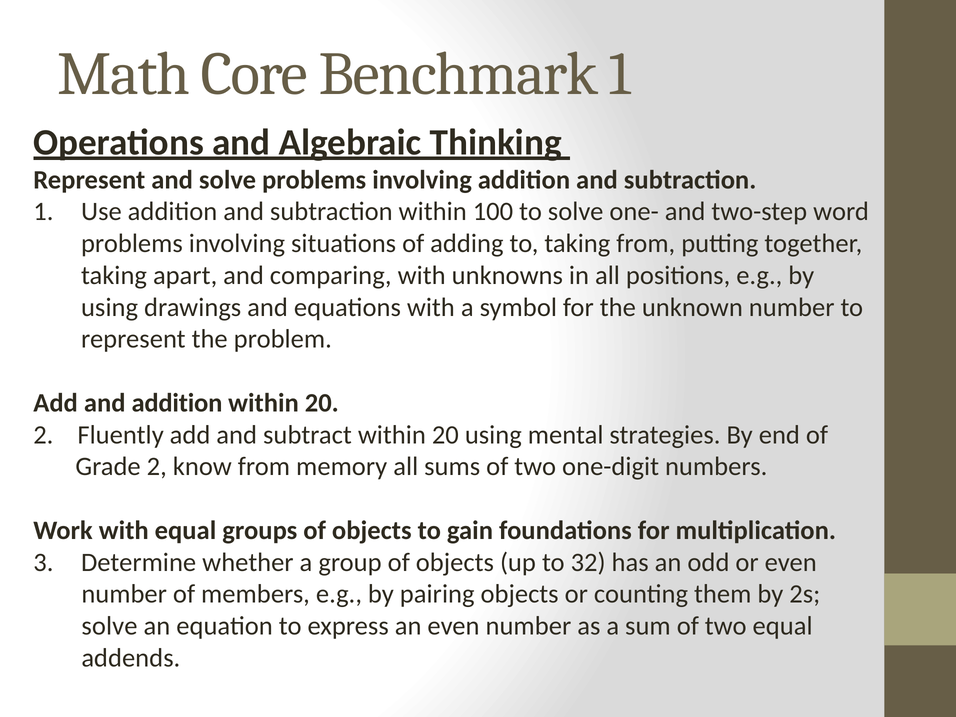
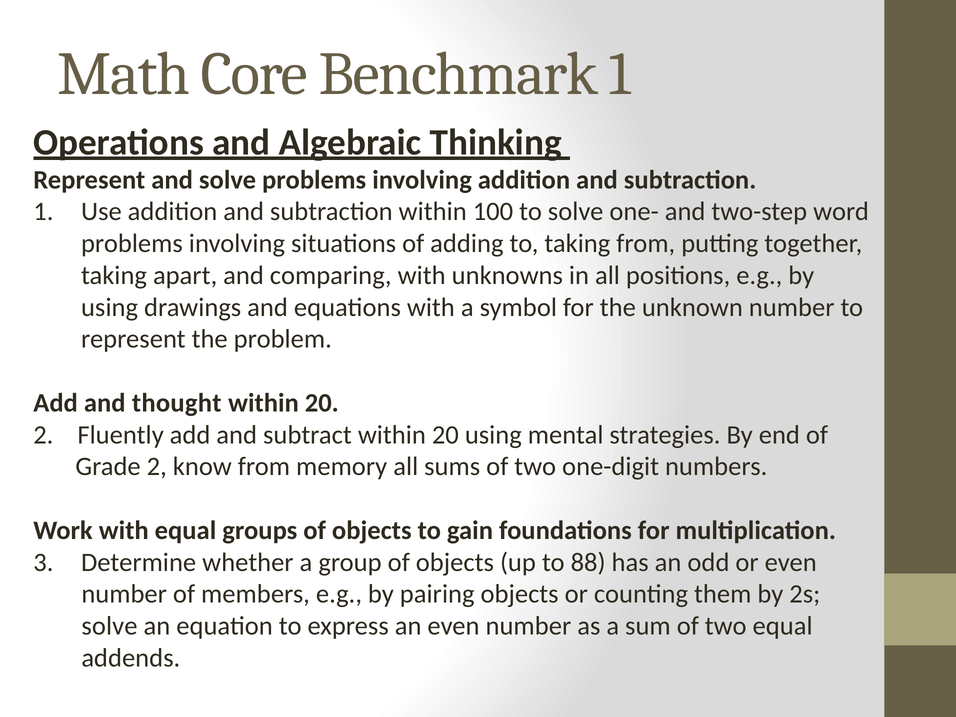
and addition: addition -> thought
32: 32 -> 88
